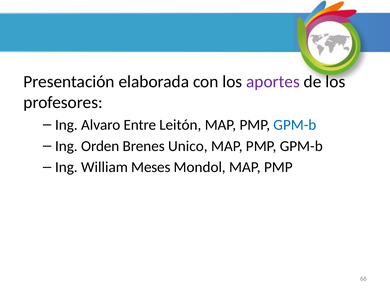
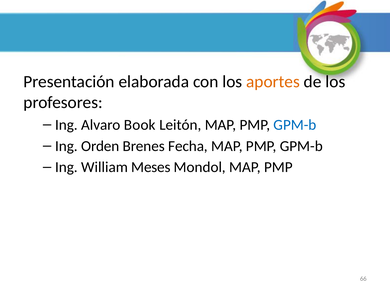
aportes colour: purple -> orange
Entre: Entre -> Book
Unico: Unico -> Fecha
